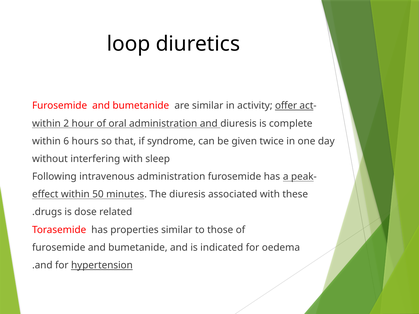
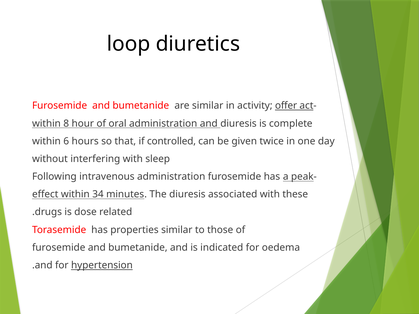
2: 2 -> 8
syndrome: syndrome -> controlled
50: 50 -> 34
